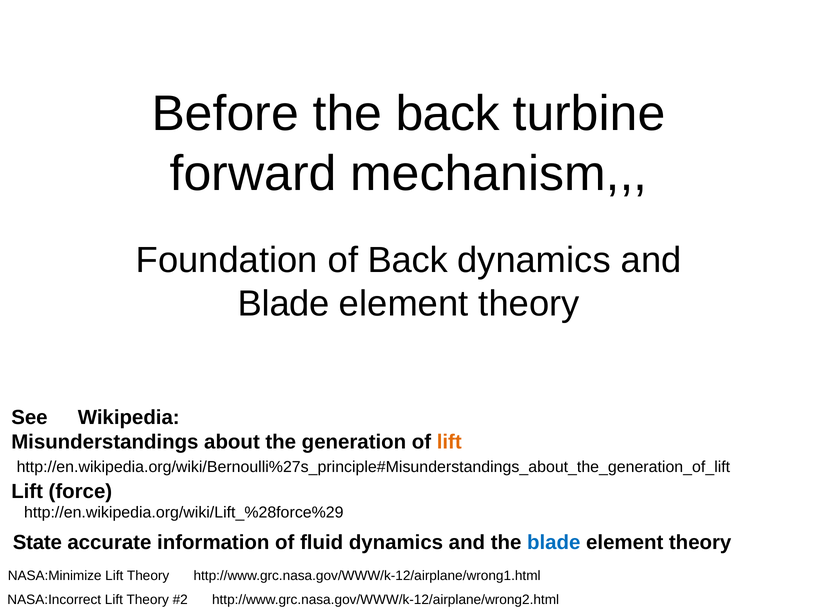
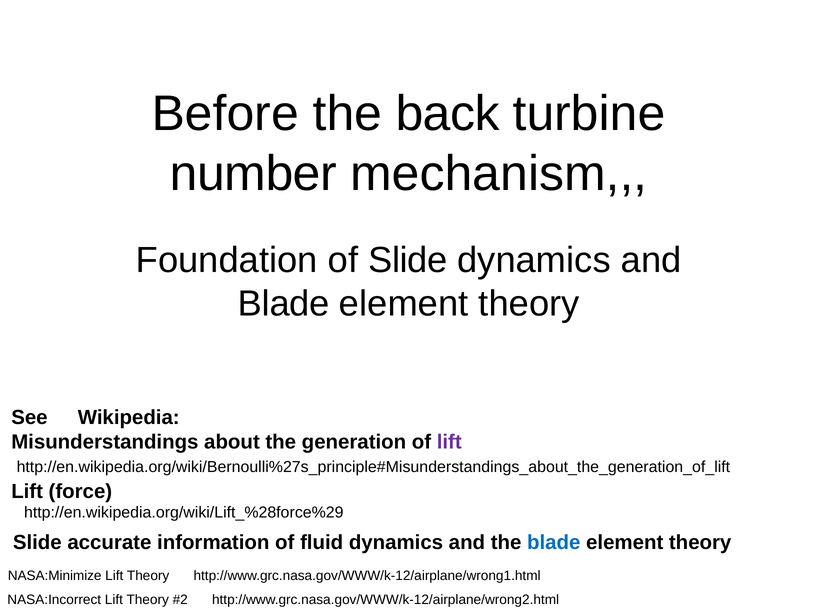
forward: forward -> number
of Back: Back -> Slide
lift at (449, 443) colour: orange -> purple
State at (37, 543): State -> Slide
